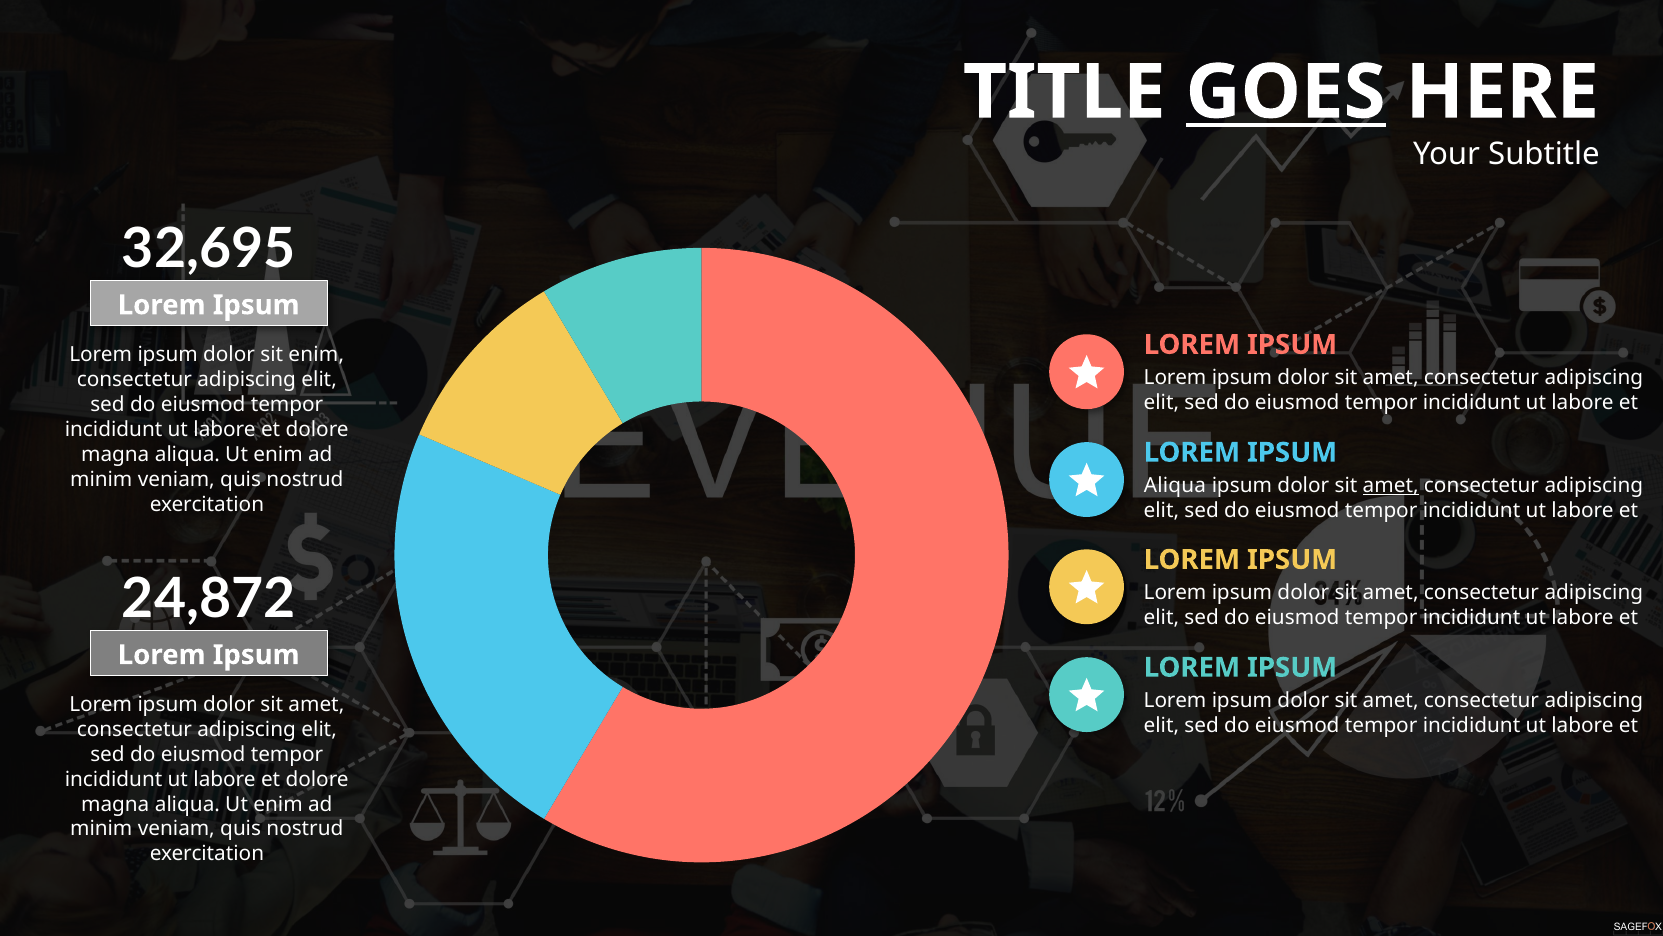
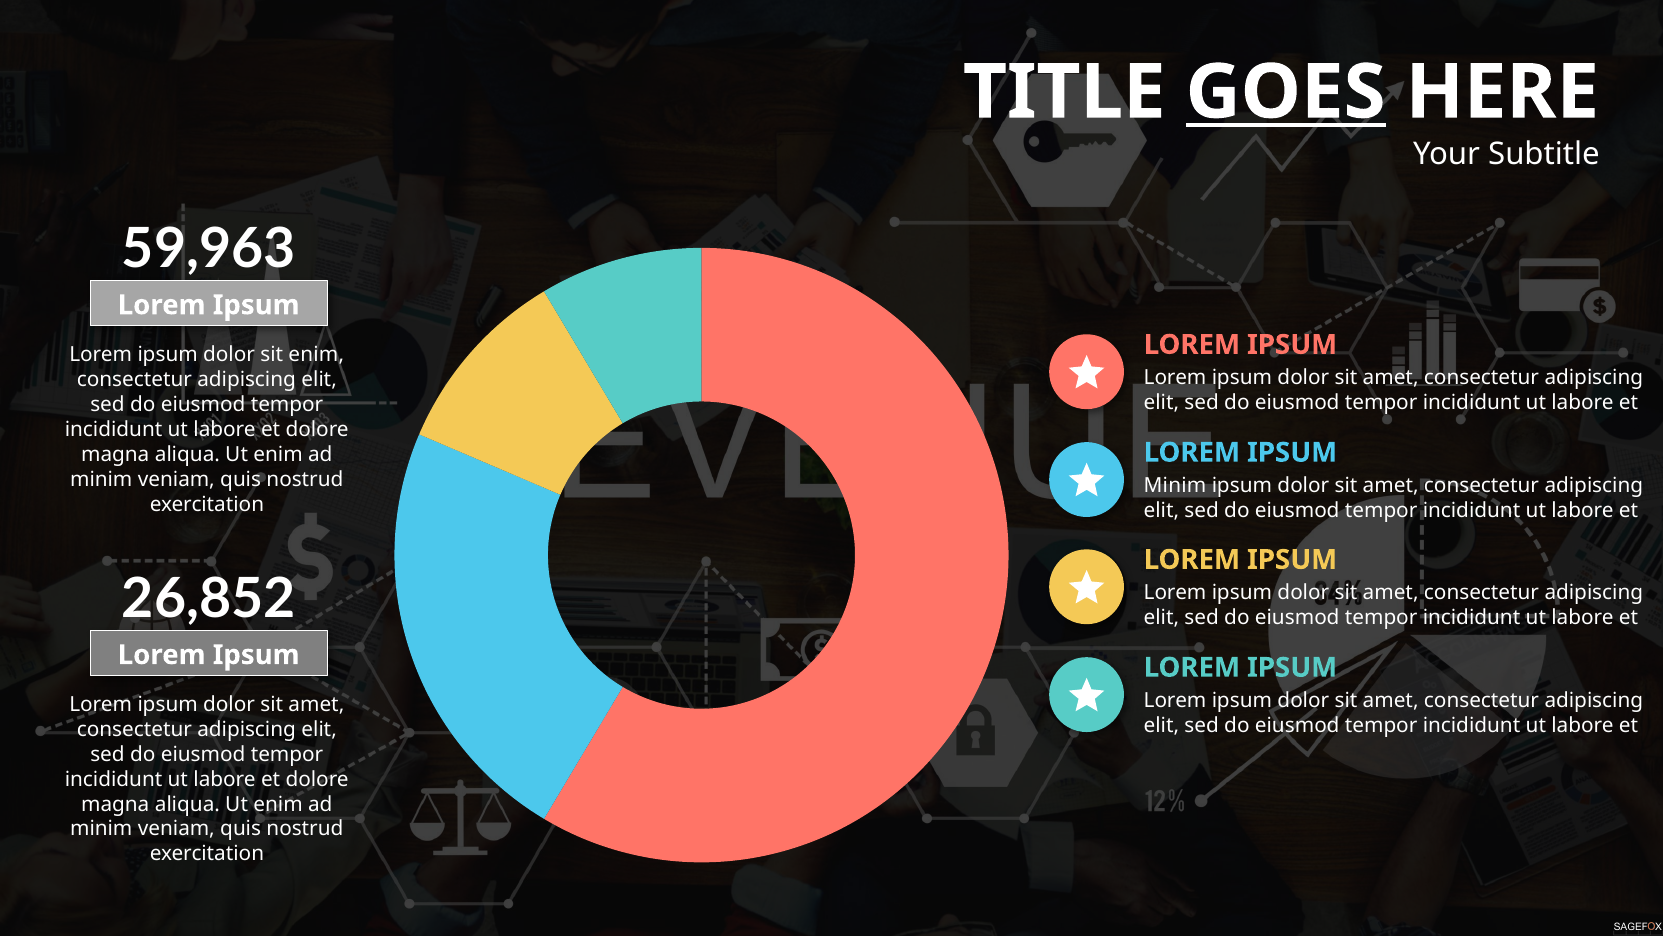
32,695: 32,695 -> 59,963
Aliqua at (1175, 485): Aliqua -> Minim
amet at (1391, 485) underline: present -> none
24,872: 24,872 -> 26,852
